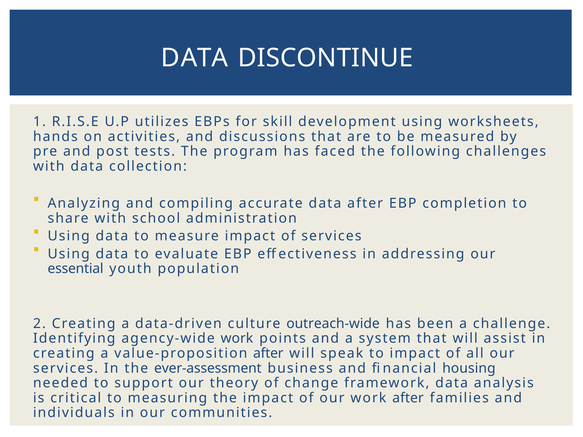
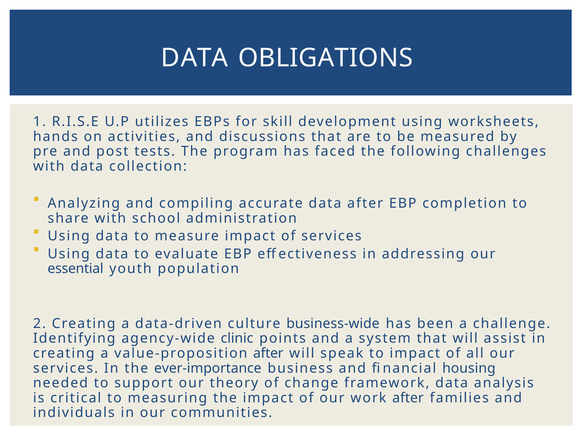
DISCONTINUE: DISCONTINUE -> OBLIGATIONS
outreach-wide: outreach-wide -> business-wide
agency-wide work: work -> clinic
ever-assessment: ever-assessment -> ever-importance
